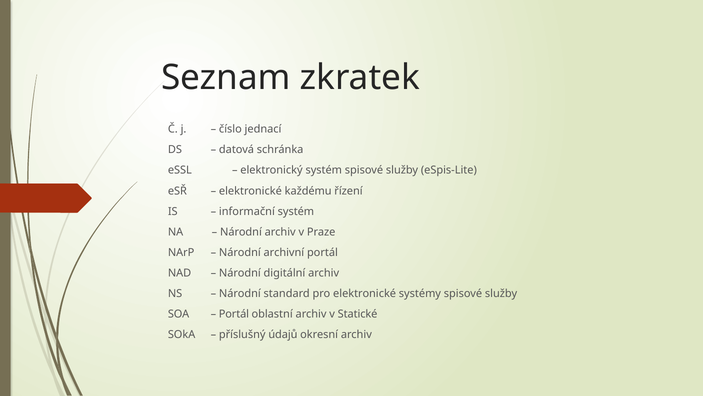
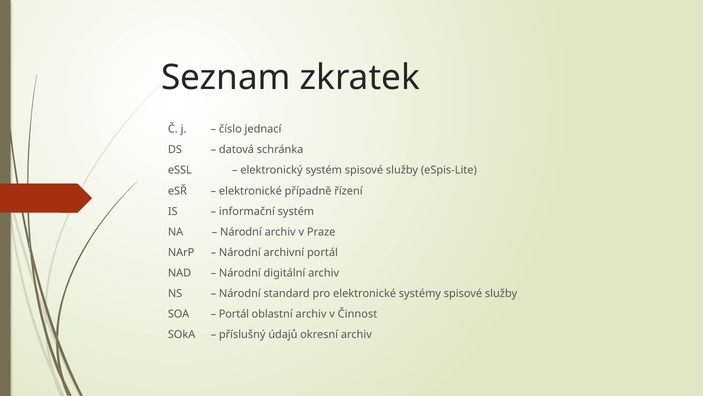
každému: každému -> případně
Statické: Statické -> Činnost
